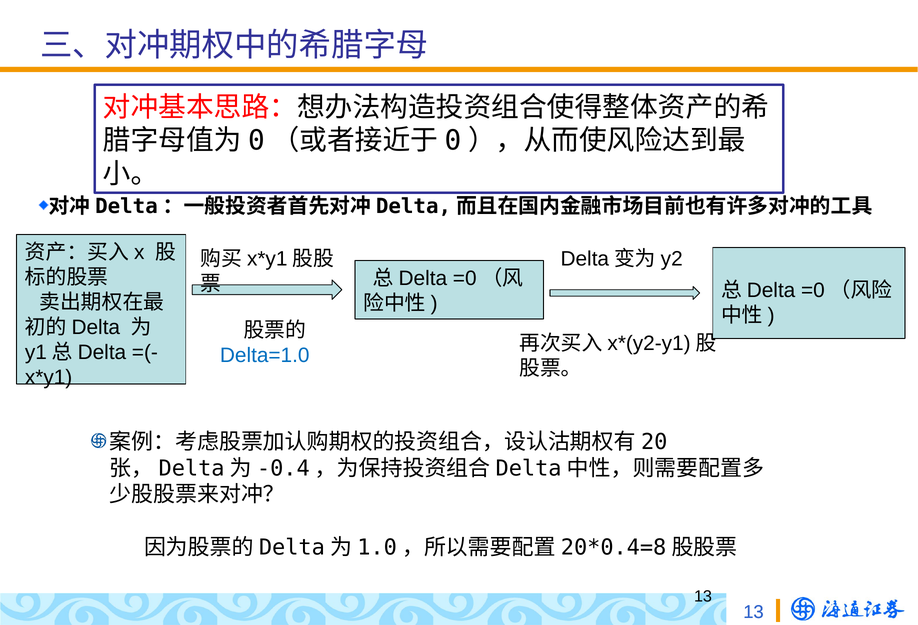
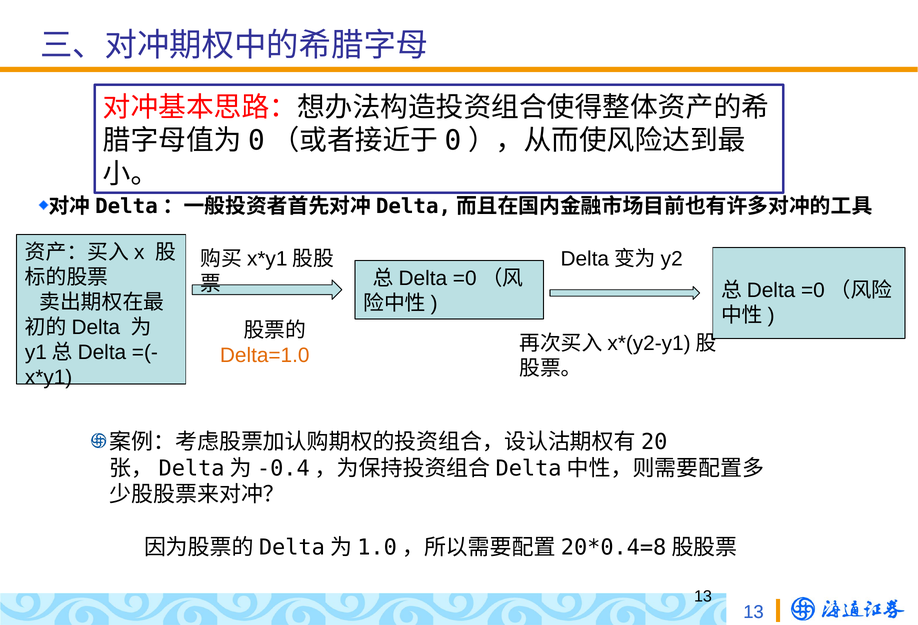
Delta=1.0 colour: blue -> orange
